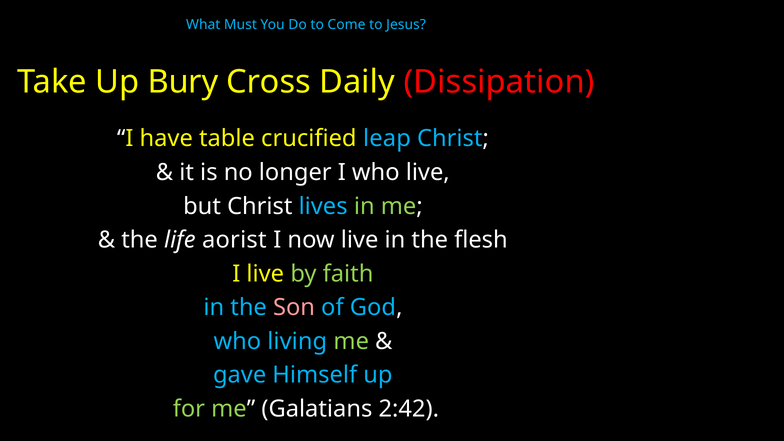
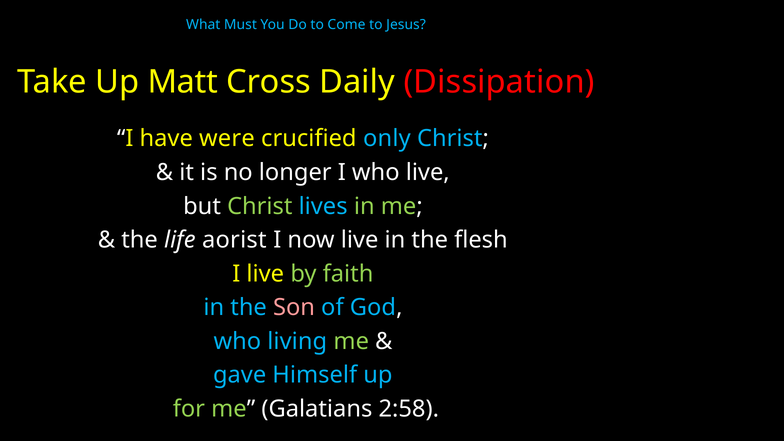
Bury: Bury -> Matt
table: table -> were
leap: leap -> only
Christ at (260, 206) colour: white -> light green
2:42: 2:42 -> 2:58
